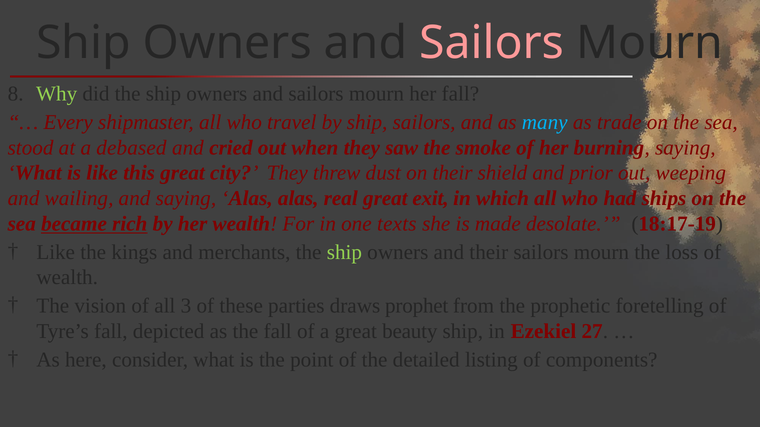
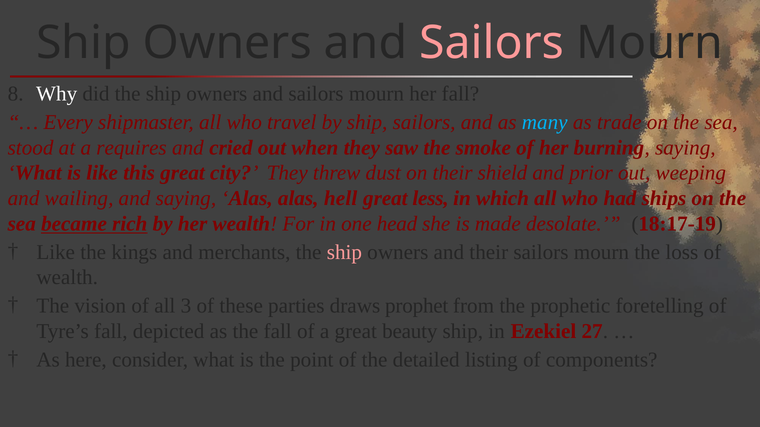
Why colour: light green -> white
debased: debased -> requires
real: real -> hell
exit: exit -> less
texts: texts -> head
ship at (344, 252) colour: light green -> pink
